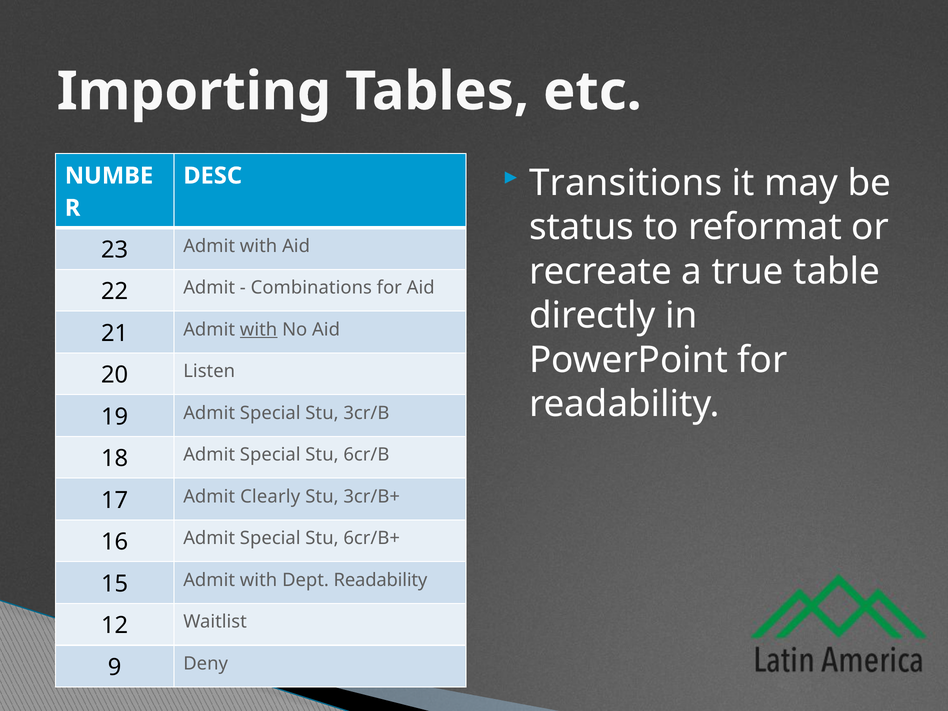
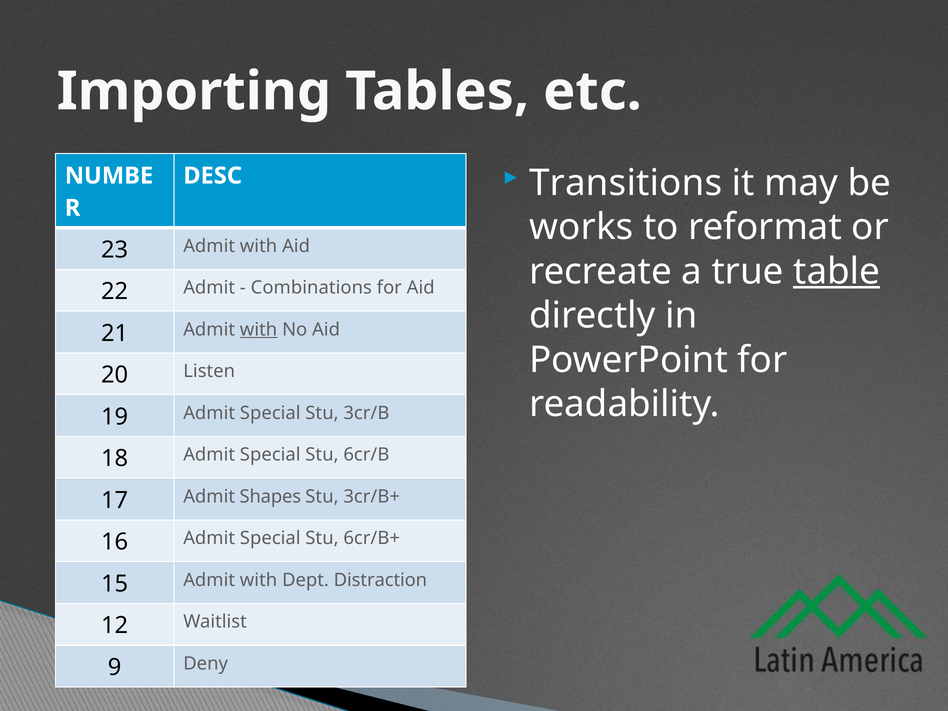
status: status -> works
table underline: none -> present
Clearly: Clearly -> Shapes
Dept Readability: Readability -> Distraction
